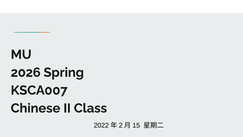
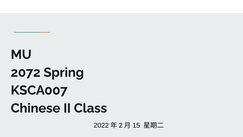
2026: 2026 -> 2072
